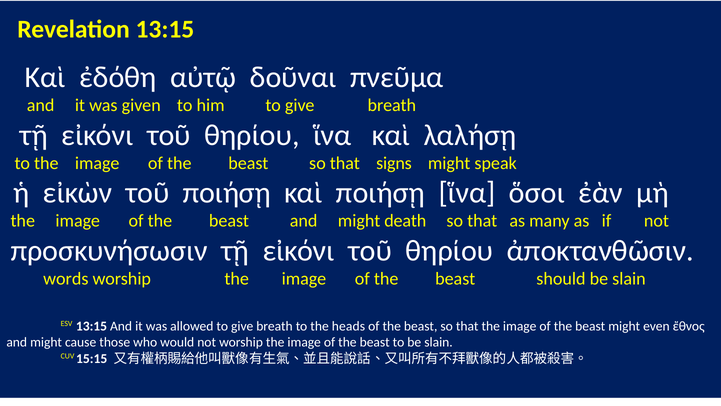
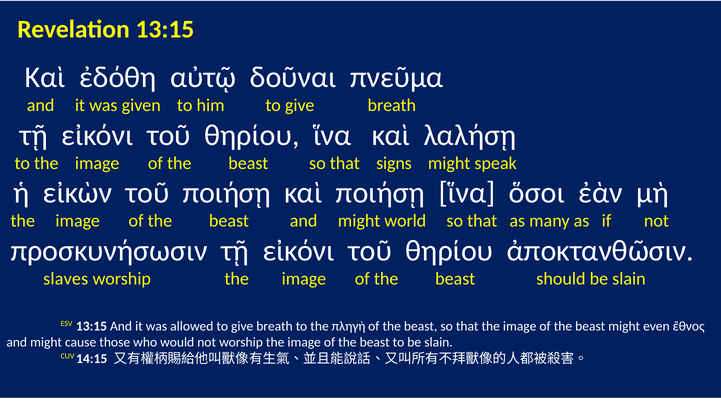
death: death -> world
words: words -> slaves
heads: heads -> πληγὴ
15:15: 15:15 -> 14:15
